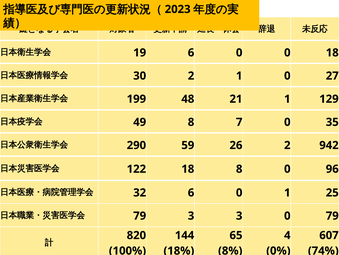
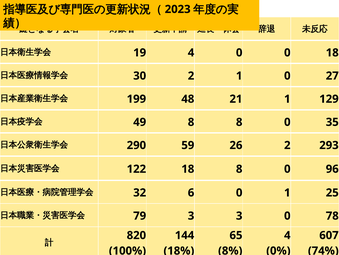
19 6: 6 -> 4
8 7: 7 -> 8
942: 942 -> 293
0 79: 79 -> 78
